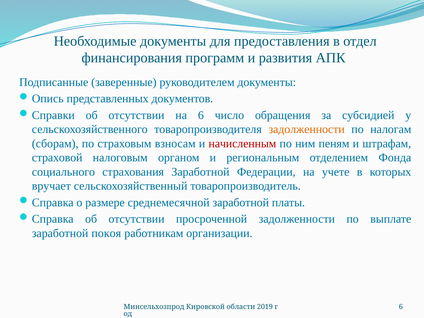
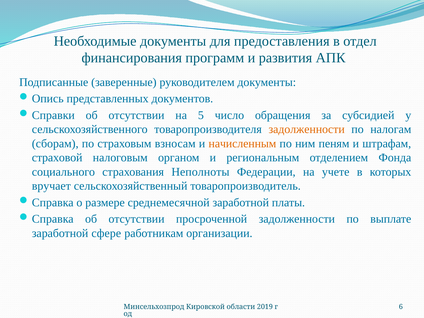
на 6: 6 -> 5
начисленным colour: red -> orange
страхования Заработной: Заработной -> Неполноты
покоя: покоя -> сфере
